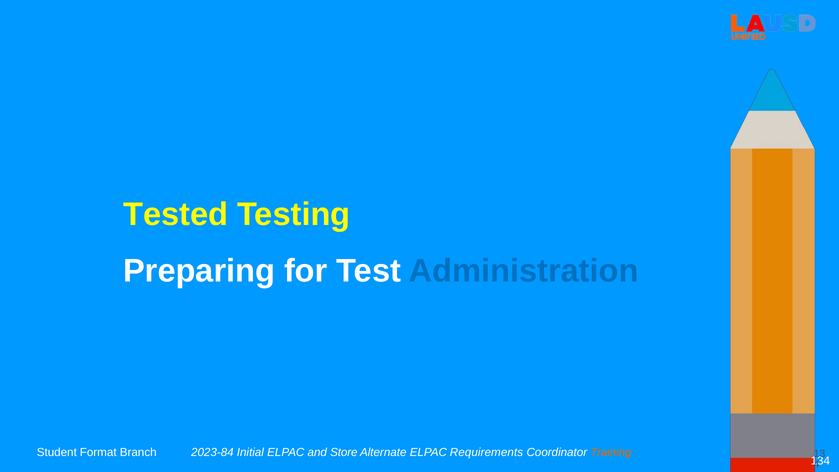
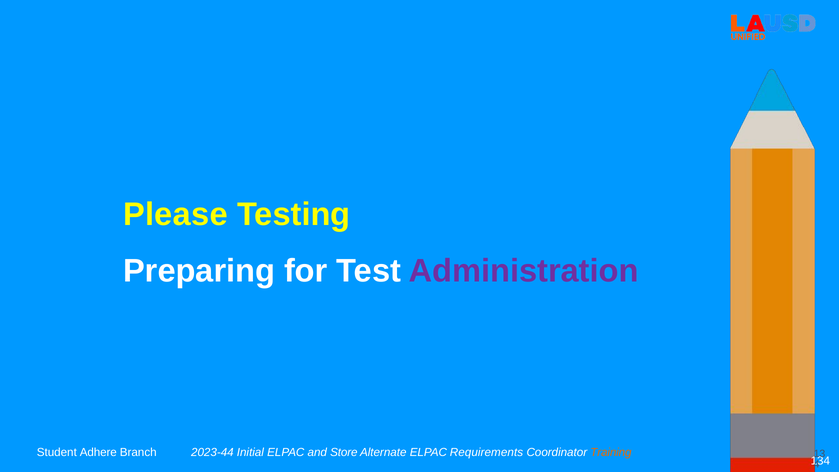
Tested: Tested -> Please
Administration colour: blue -> purple
Format: Format -> Adhere
2023-84: 2023-84 -> 2023-44
